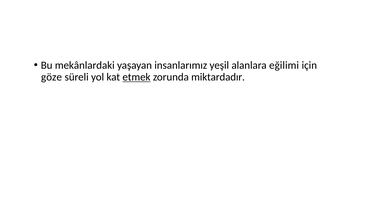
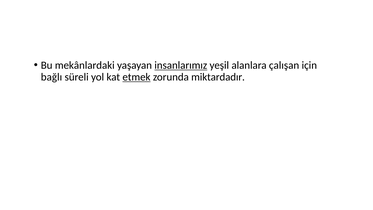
insanlarımız underline: none -> present
eğilimi: eğilimi -> çalışan
göze: göze -> bağlı
